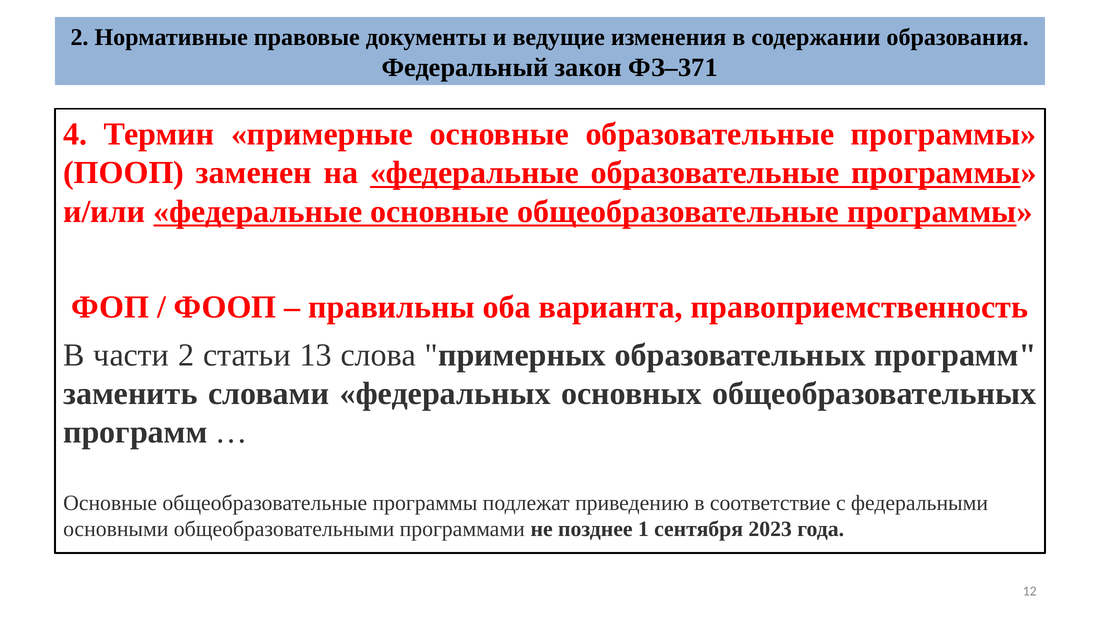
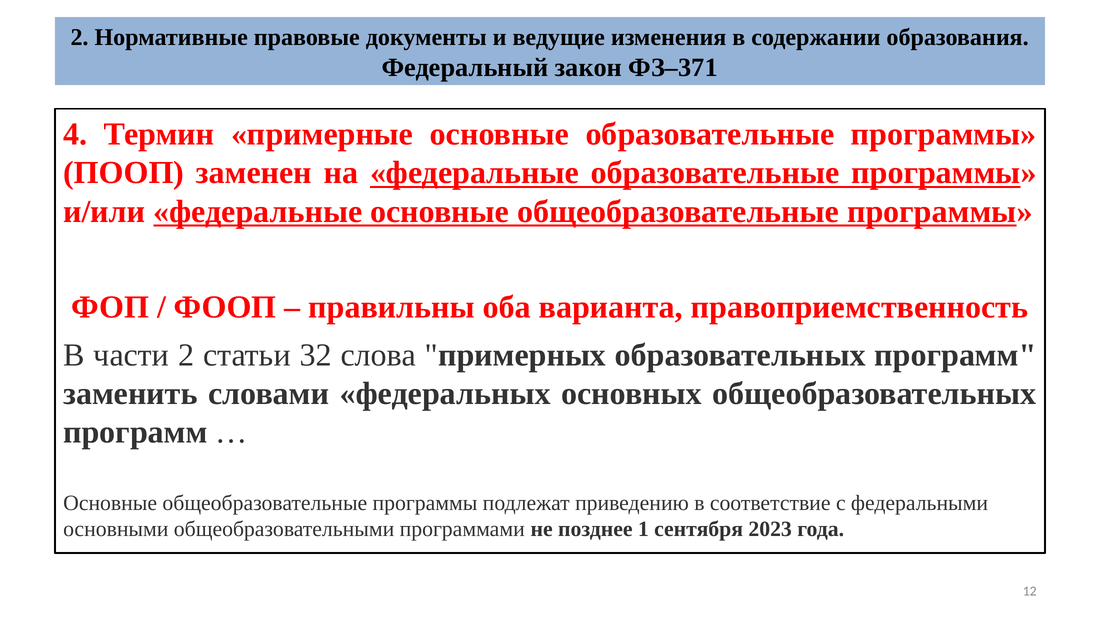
13: 13 -> 32
